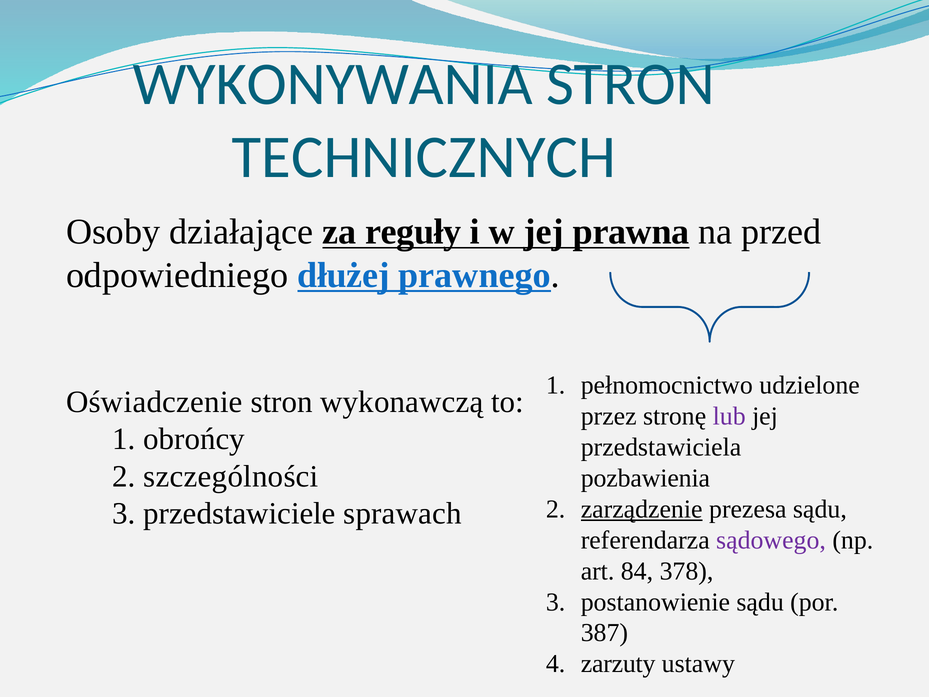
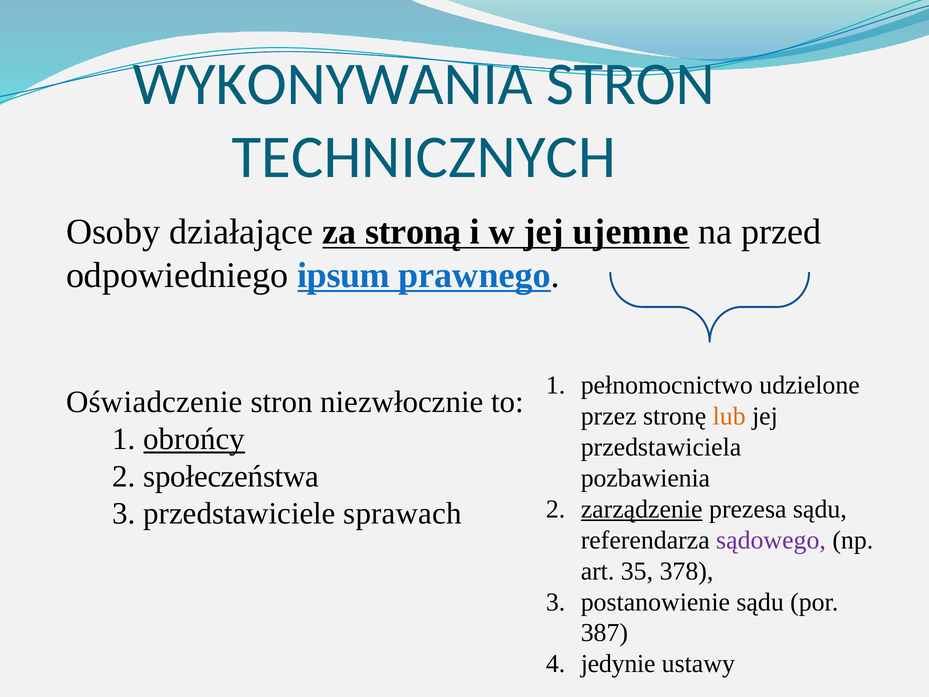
reguły: reguły -> stroną
prawna: prawna -> ujemne
dłużej: dłużej -> ipsum
wykonawczą: wykonawczą -> niezwłocznie
lub colour: purple -> orange
obrońcy underline: none -> present
szczególności: szczególności -> społeczeństwa
84: 84 -> 35
zarzuty: zarzuty -> jedynie
